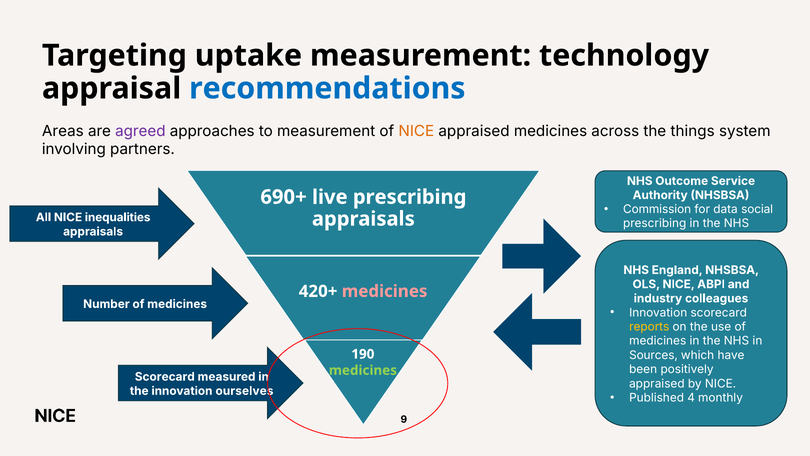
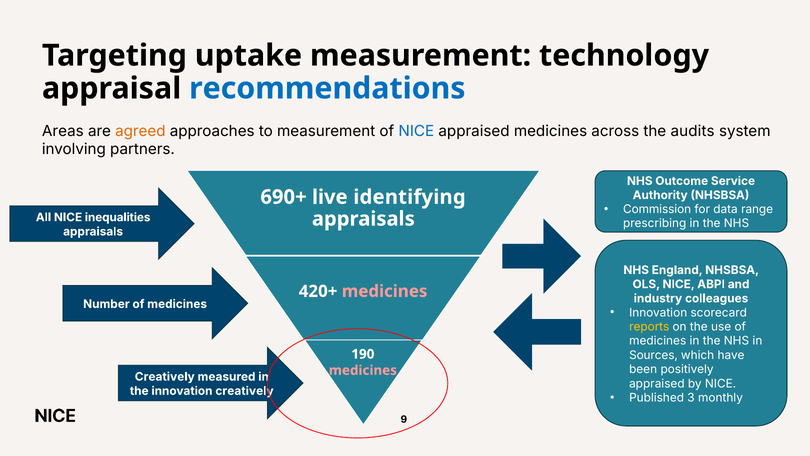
agreed colour: purple -> orange
NICE at (416, 131) colour: orange -> blue
things: things -> audits
prescribing at (410, 197): prescribing -> identifying
social: social -> range
medicines at (363, 370) colour: light green -> pink
Scorecard at (165, 376): Scorecard -> Creatively
innovation ourselves: ourselves -> creatively
4: 4 -> 3
